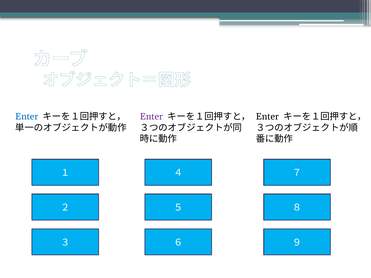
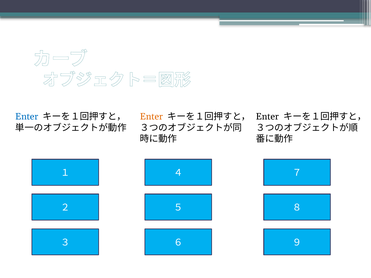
Enter at (151, 117) colour: purple -> orange
